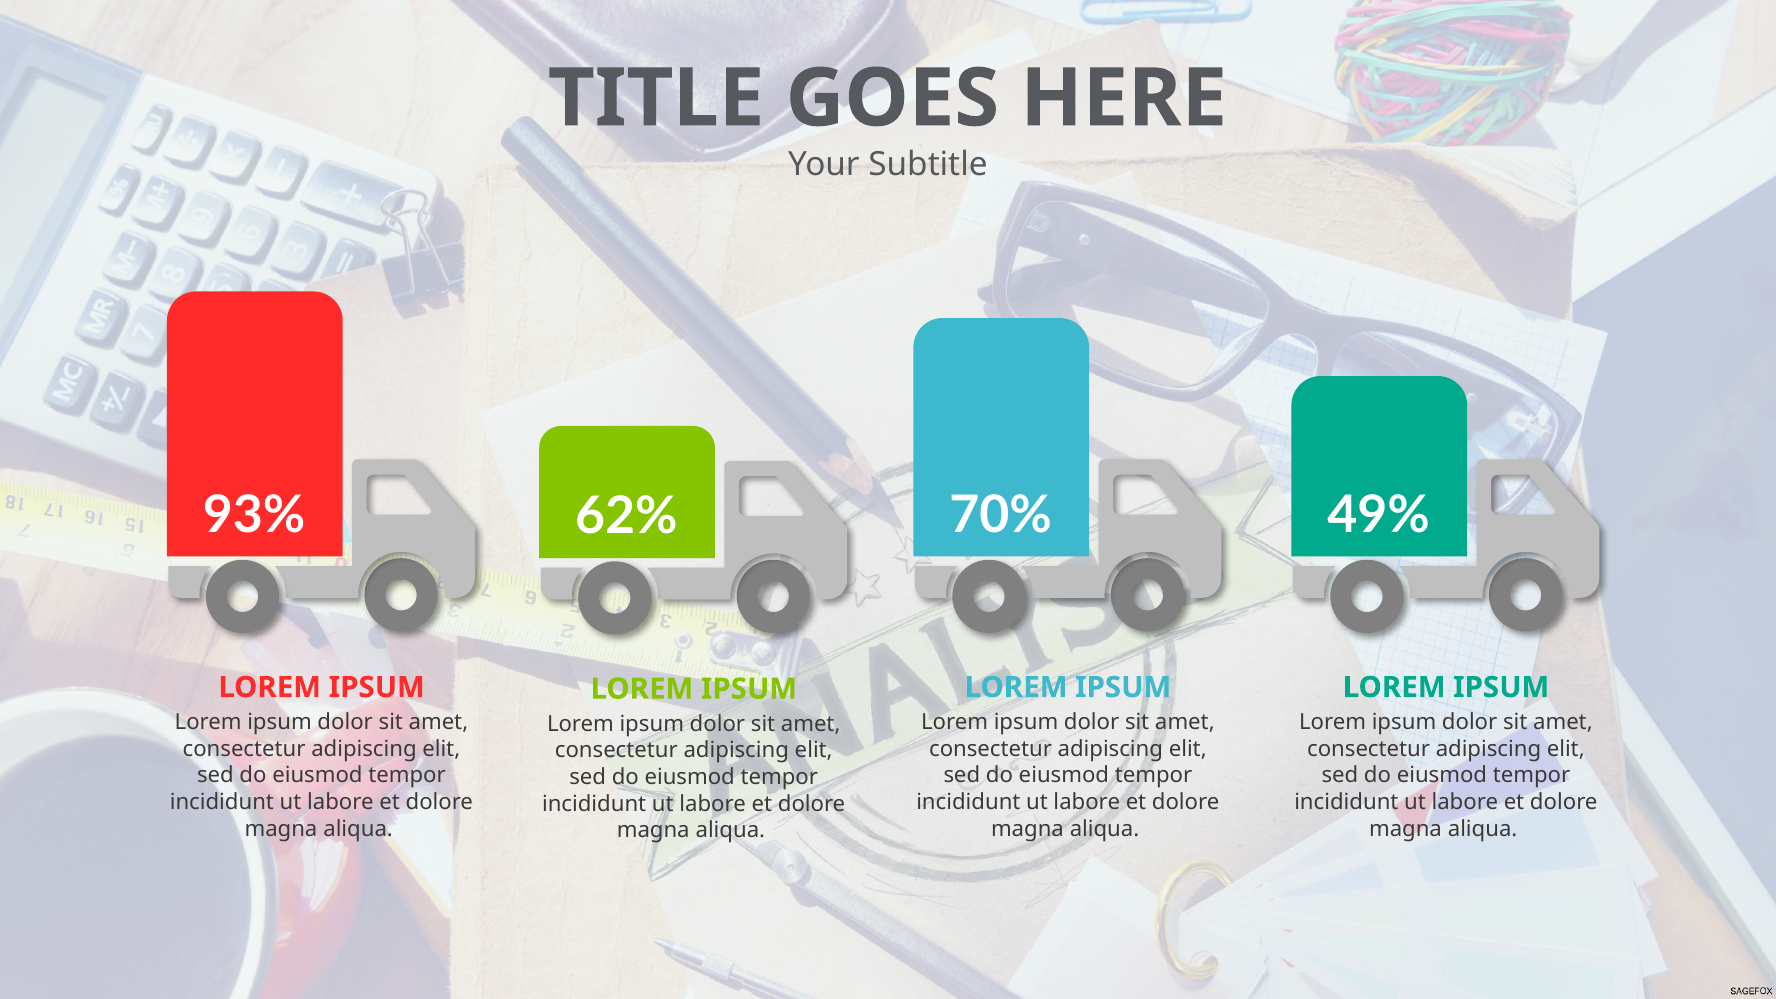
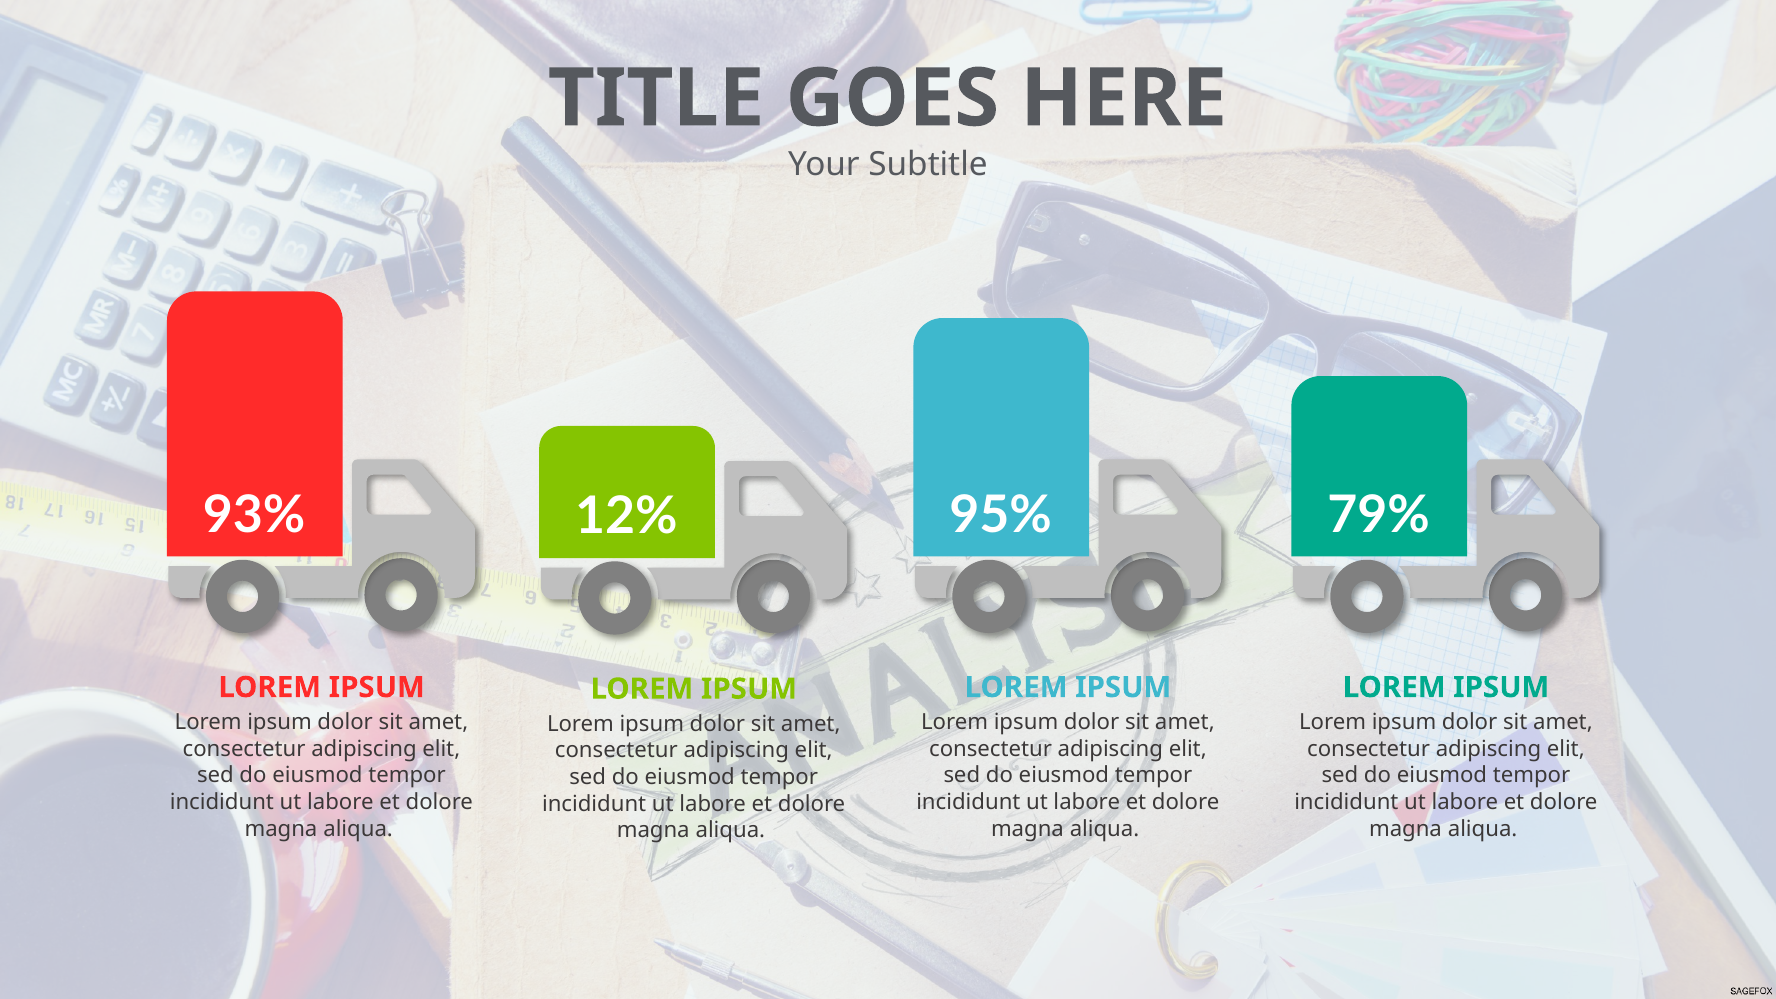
70%: 70% -> 95%
49%: 49% -> 79%
62%: 62% -> 12%
